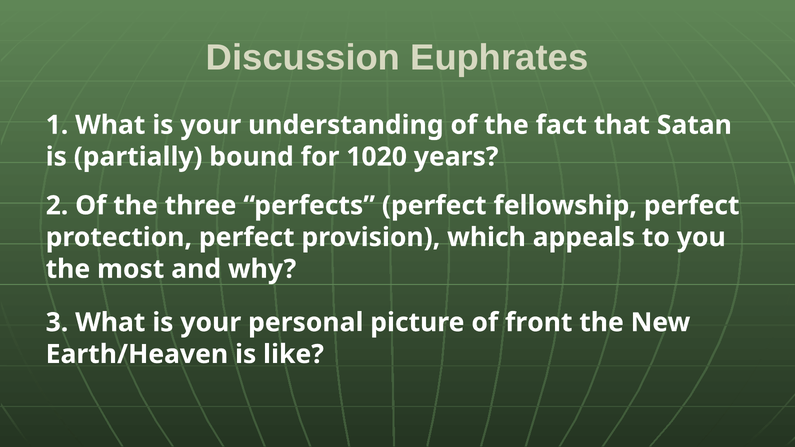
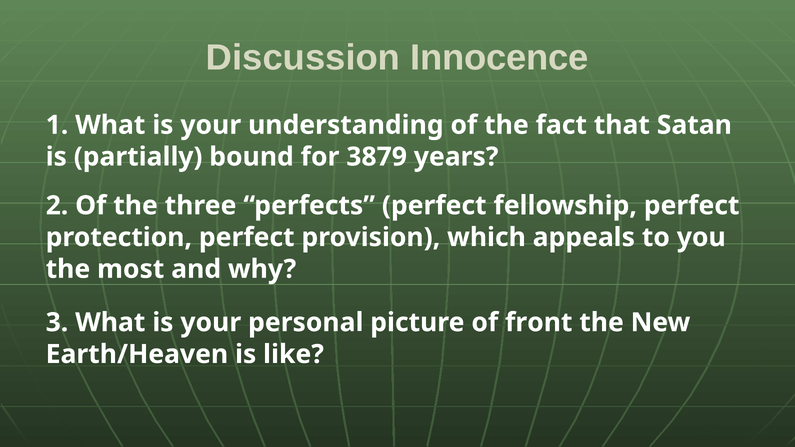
Euphrates: Euphrates -> Innocence
1020: 1020 -> 3879
